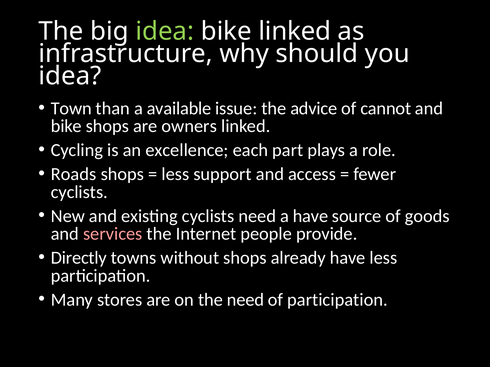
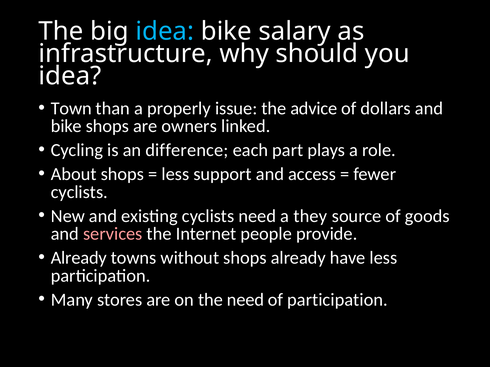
idea at (165, 31) colour: light green -> light blue
bike linked: linked -> salary
available: available -> properly
cannot: cannot -> dollars
excellence: excellence -> difference
Roads: Roads -> About
a have: have -> they
Directly at (79, 258): Directly -> Already
